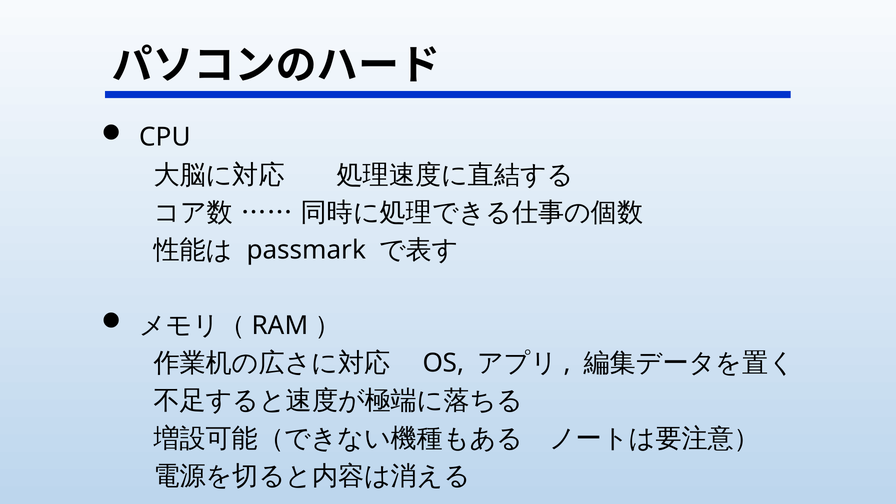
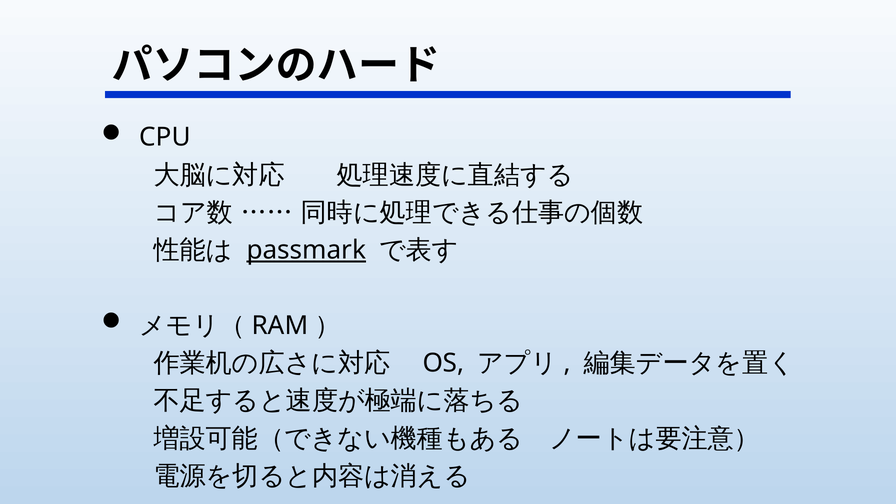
passmark underline: none -> present
